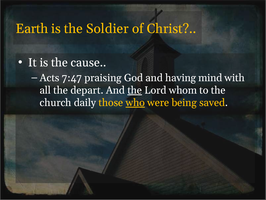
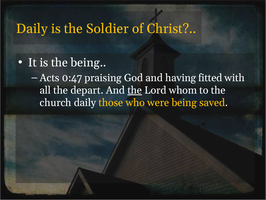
Earth at (32, 29): Earth -> Daily
the cause: cause -> being
7:47: 7:47 -> 0:47
mind: mind -> fitted
who underline: present -> none
